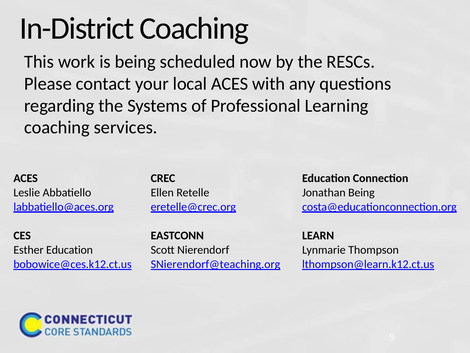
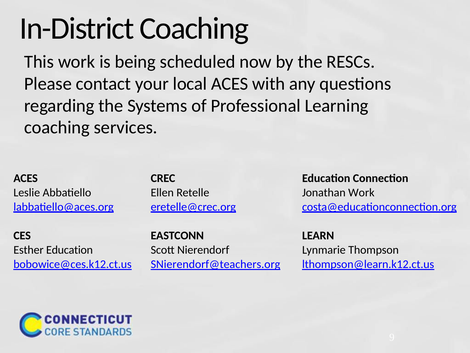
Jonathan Being: Being -> Work
SNierendorf@teaching.org: SNierendorf@teaching.org -> SNierendorf@teachers.org
